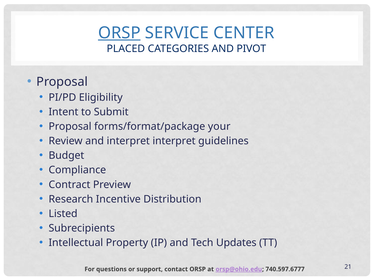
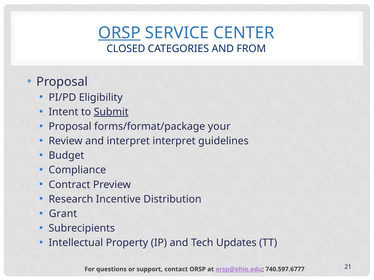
PLACED: PLACED -> CLOSED
PIVOT: PIVOT -> FROM
Submit underline: none -> present
Listed: Listed -> Grant
